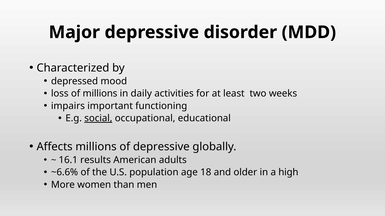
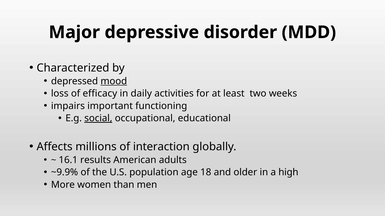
mood underline: none -> present
of millions: millions -> efficacy
of depressive: depressive -> interaction
~6.6%: ~6.6% -> ~9.9%
